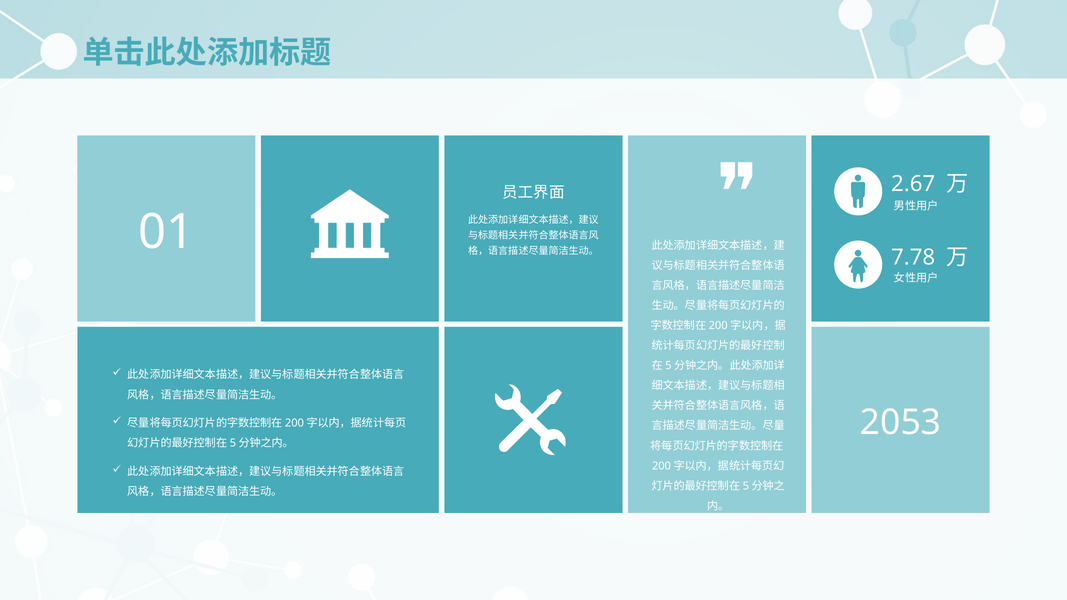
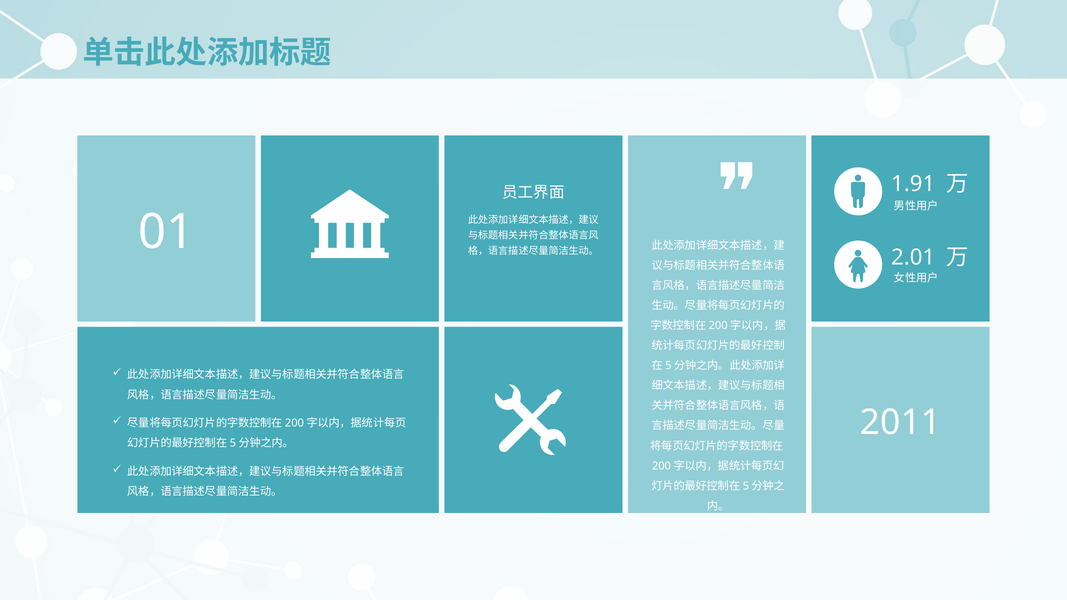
2.67: 2.67 -> 1.91
7.78: 7.78 -> 2.01
2053: 2053 -> 2011
